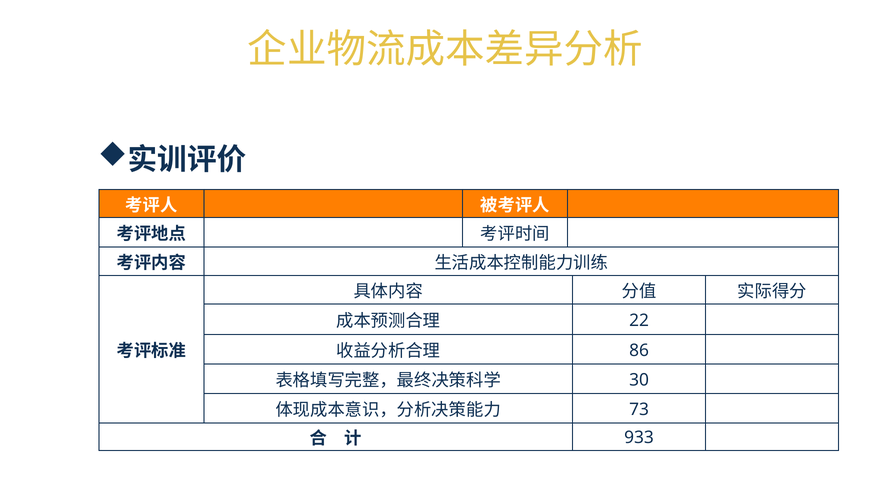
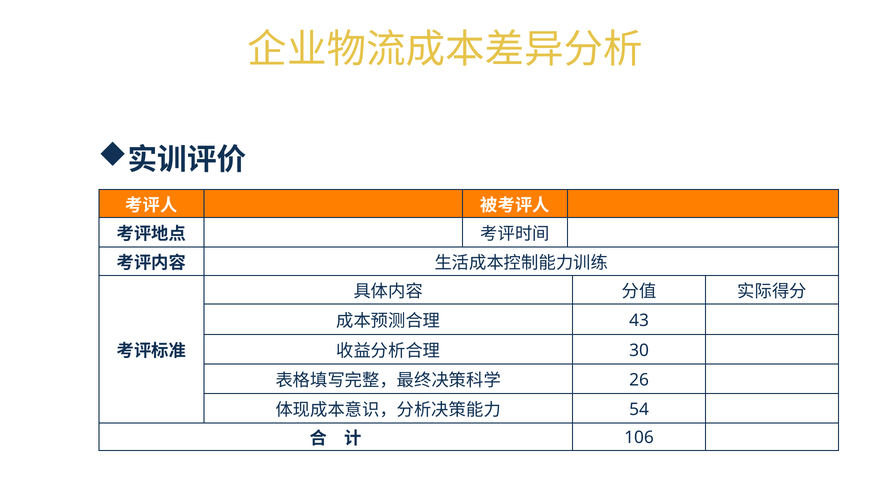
22: 22 -> 43
86: 86 -> 30
30: 30 -> 26
73: 73 -> 54
933: 933 -> 106
